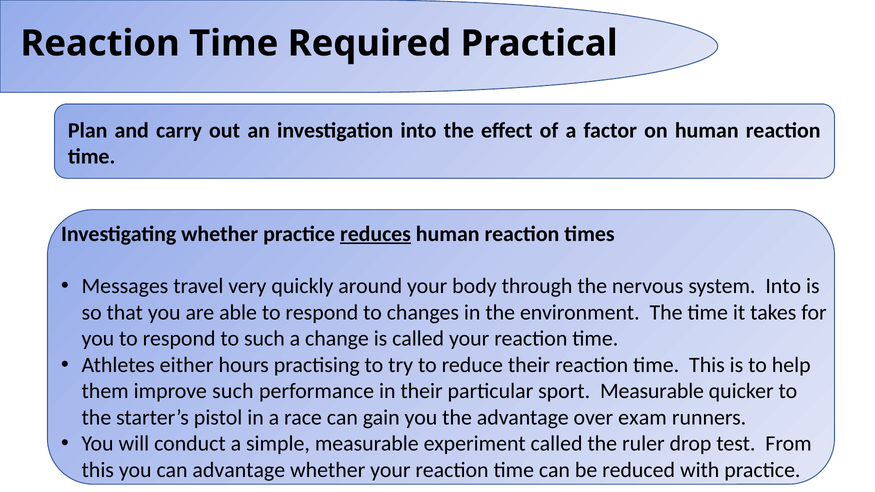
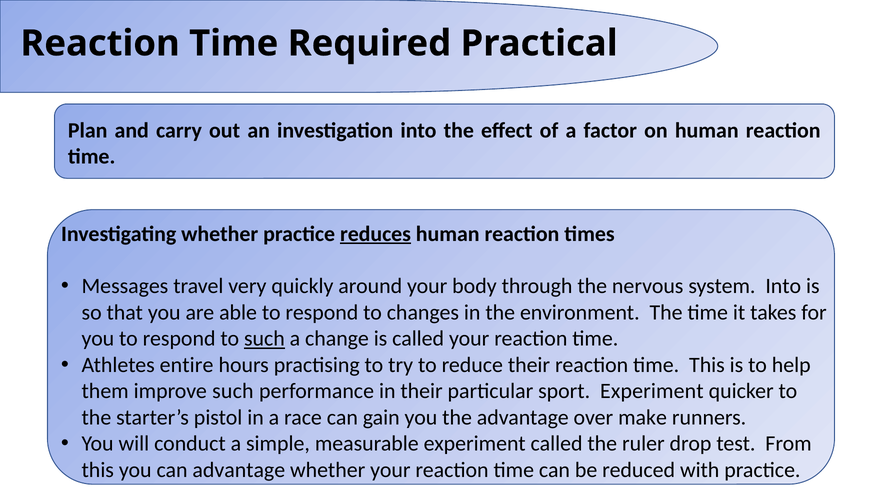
such at (264, 339) underline: none -> present
either: either -> entire
sport Measurable: Measurable -> Experiment
exam: exam -> make
